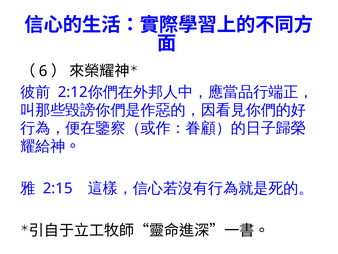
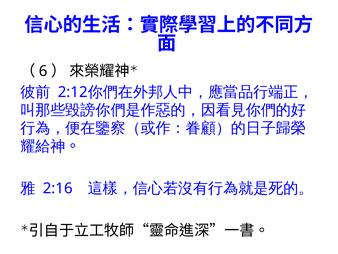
2:15: 2:15 -> 2:16
